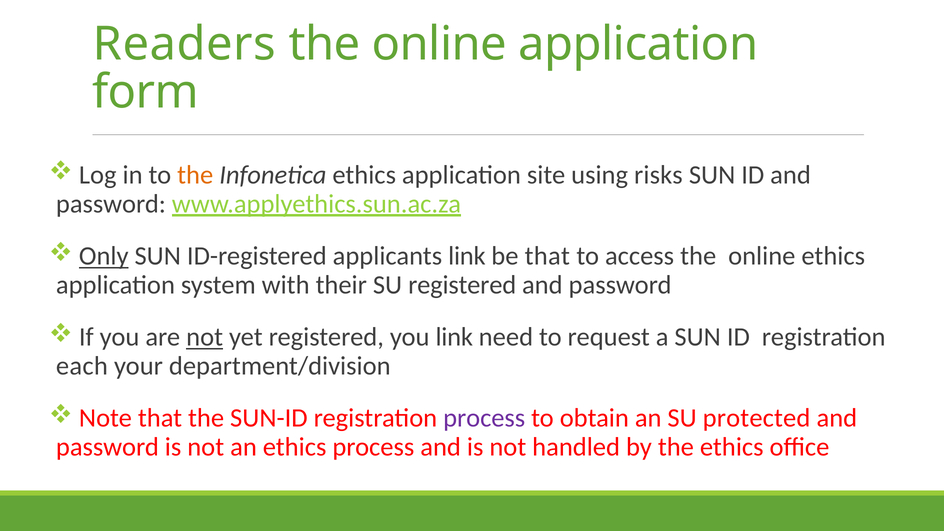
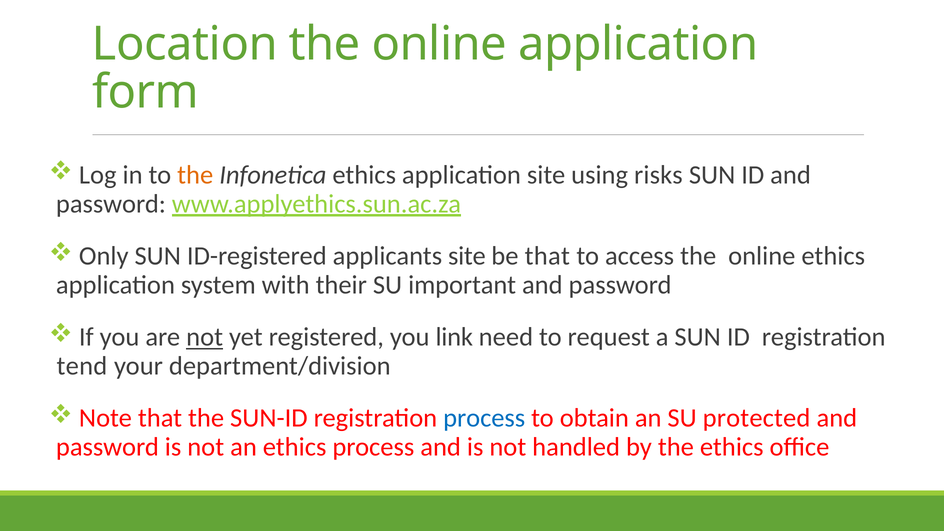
Readers: Readers -> Location
Only underline: present -> none
applicants link: link -> site
SU registered: registered -> important
each: each -> tend
process at (484, 418) colour: purple -> blue
